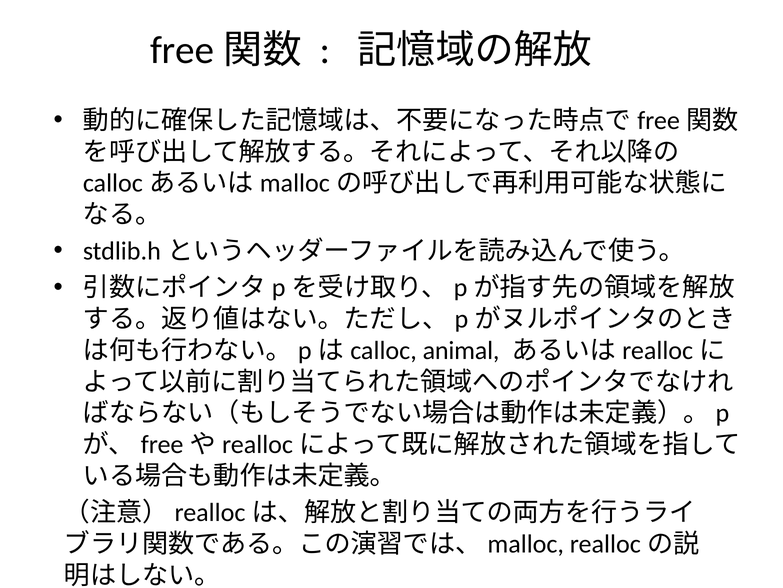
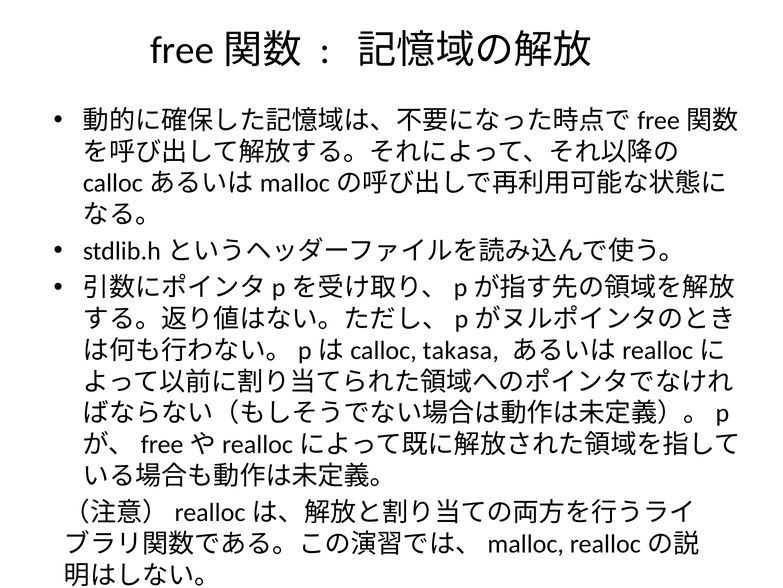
animal: animal -> takasa
